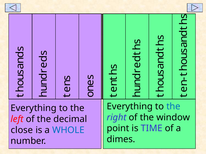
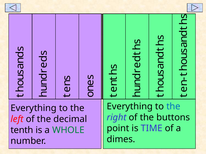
window: window -> buttons
close: close -> tenth
WHOLE colour: blue -> green
